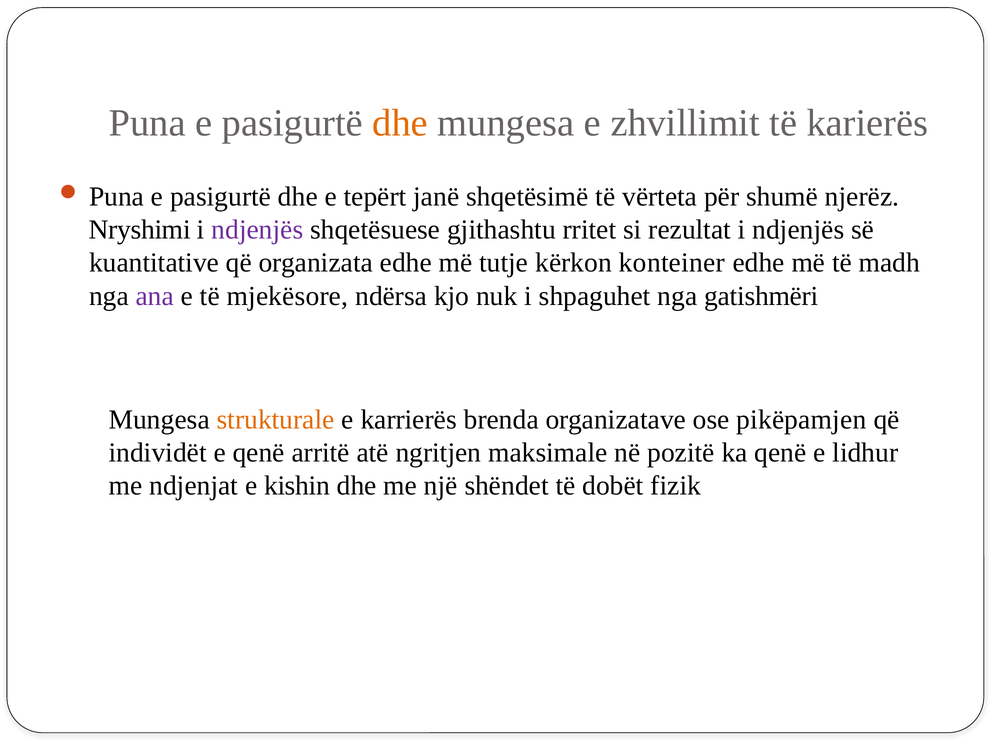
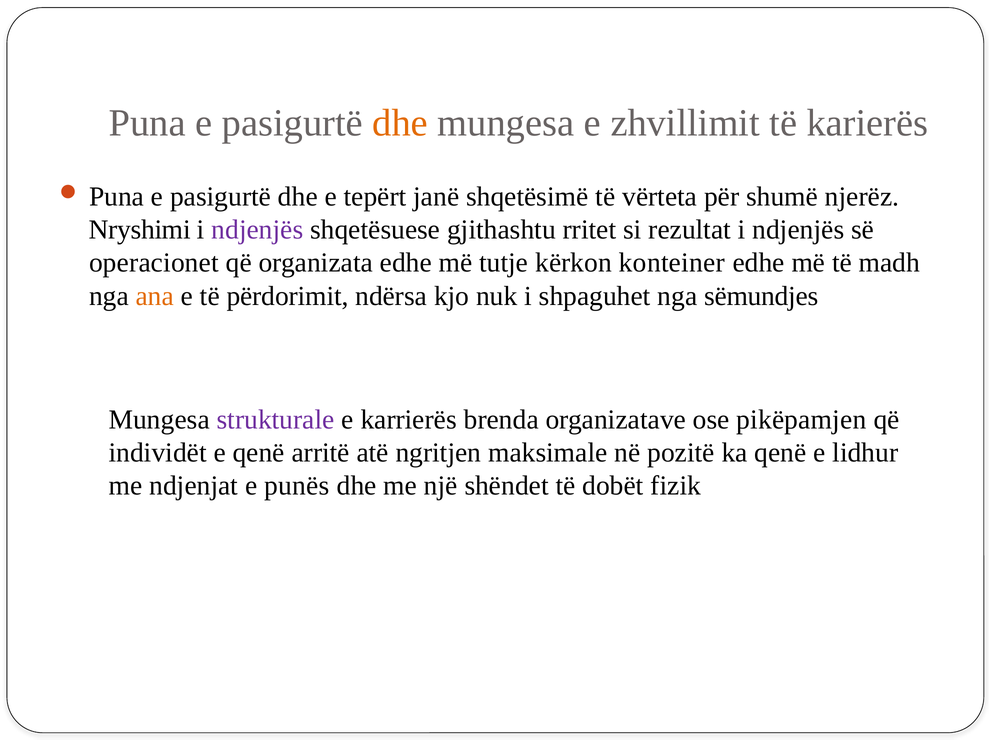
kuantitative: kuantitative -> operacionet
ana colour: purple -> orange
mjekësore: mjekësore -> përdorimit
gatishmëri: gatishmëri -> sëmundjes
strukturale colour: orange -> purple
kishin: kishin -> punës
